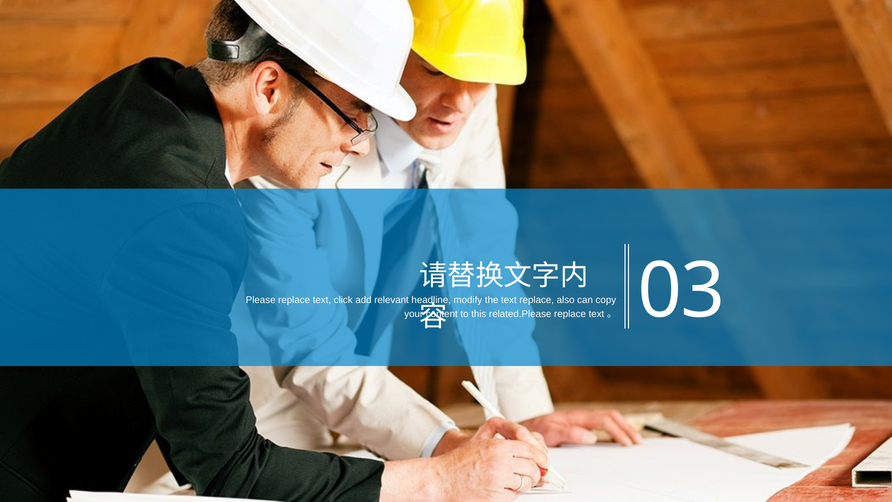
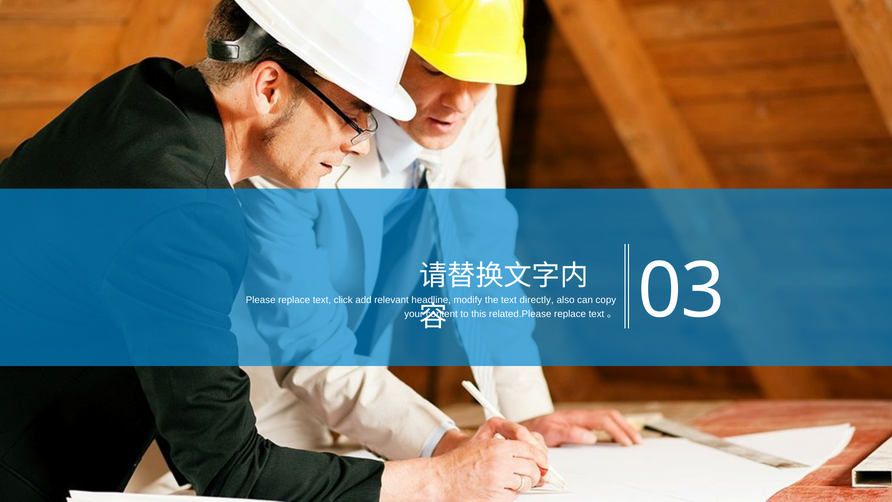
text replace: replace -> directly
